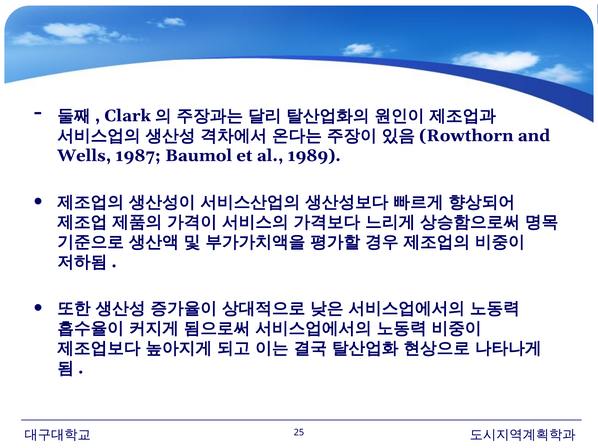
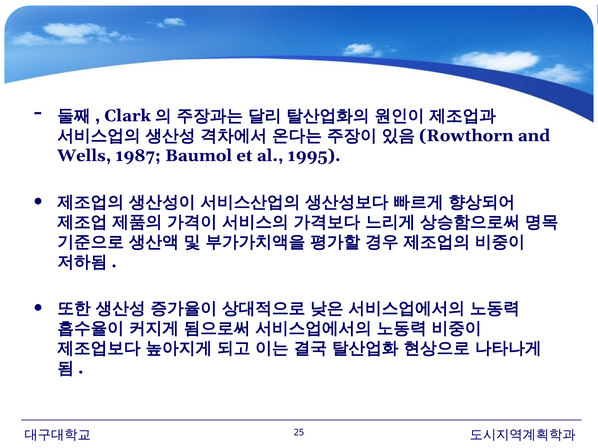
1989: 1989 -> 1995
